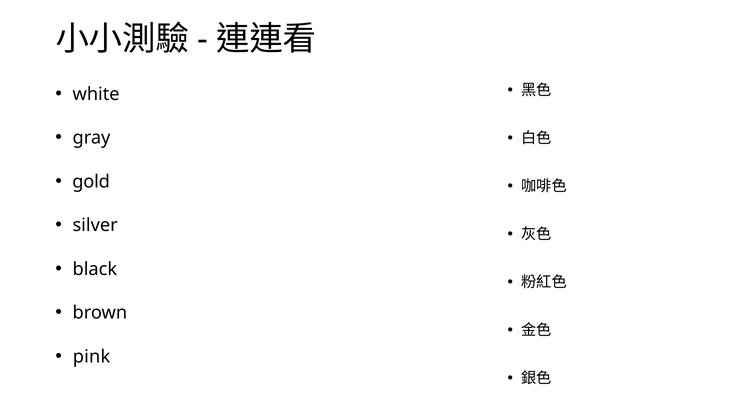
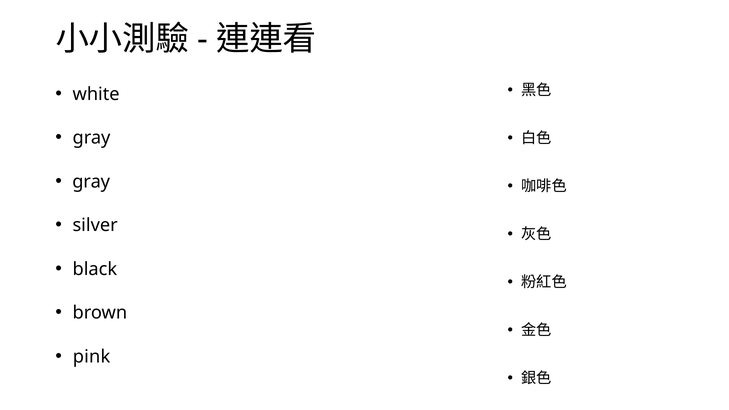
gold at (91, 182): gold -> gray
